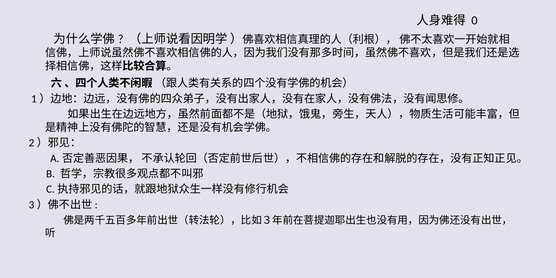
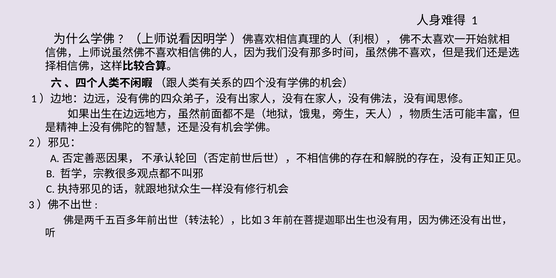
0: 0 -> 1
